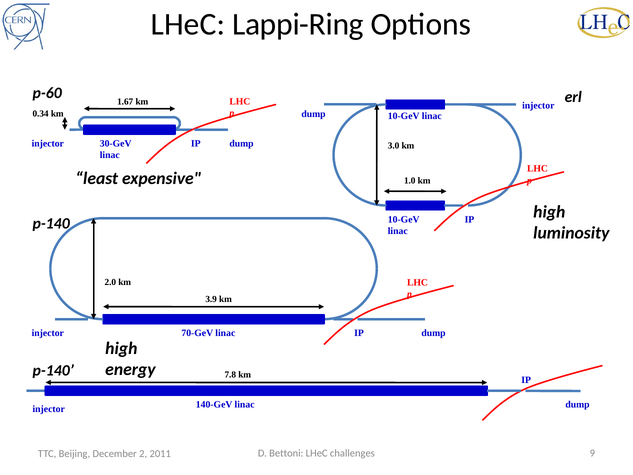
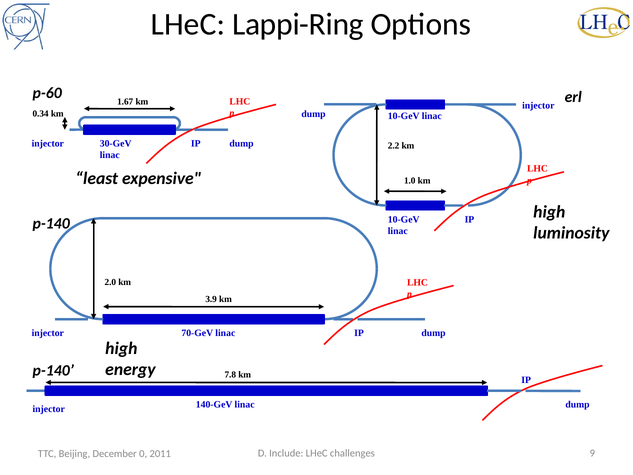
3.0: 3.0 -> 2.2
Bettoni: Bettoni -> Include
2: 2 -> 0
